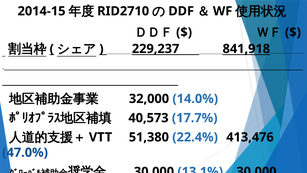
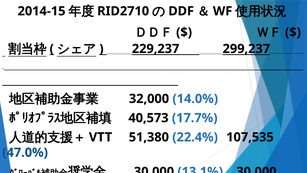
841,918: 841,918 -> 299,237
413,476: 413,476 -> 107,535
